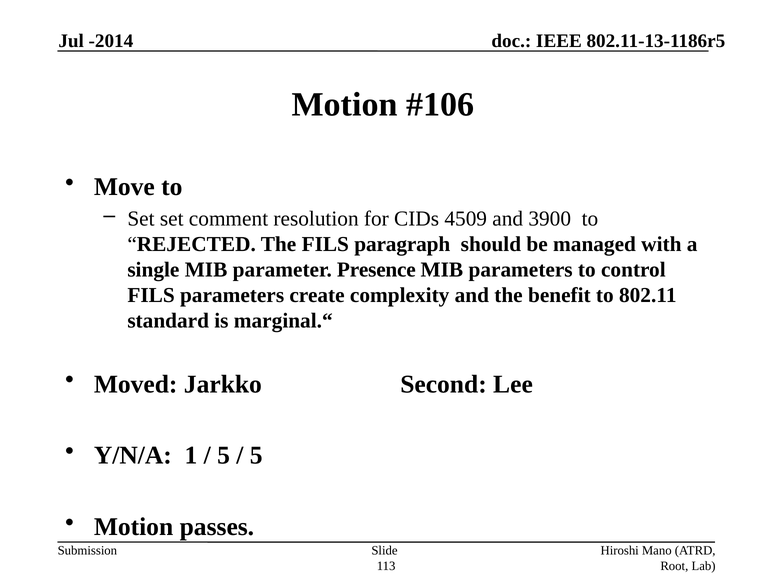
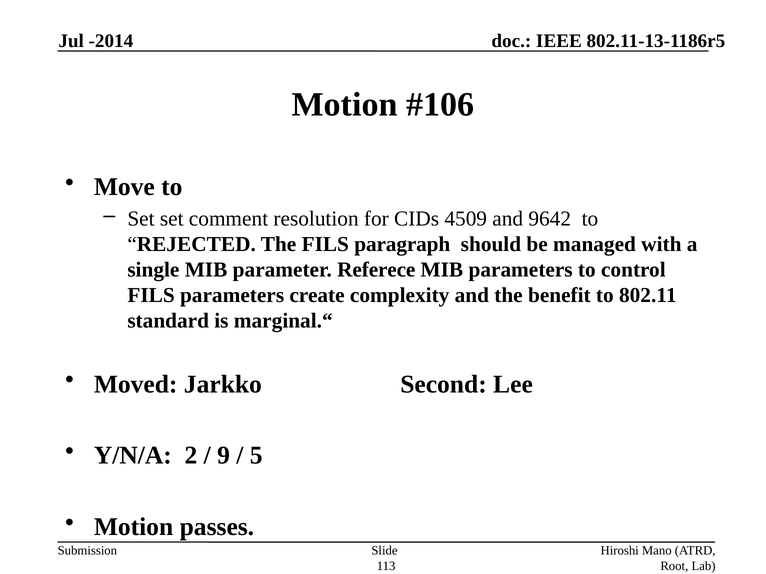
3900: 3900 -> 9642
Presence: Presence -> Referece
1: 1 -> 2
5 at (224, 456): 5 -> 9
